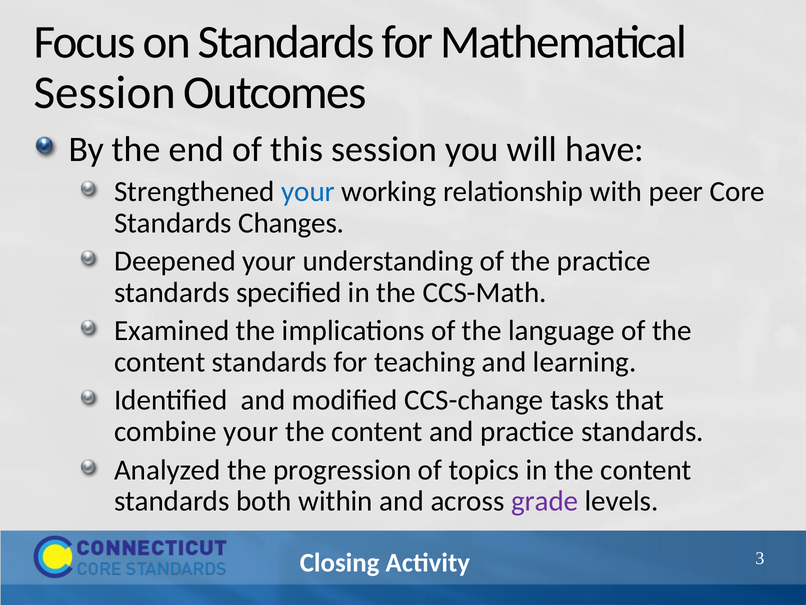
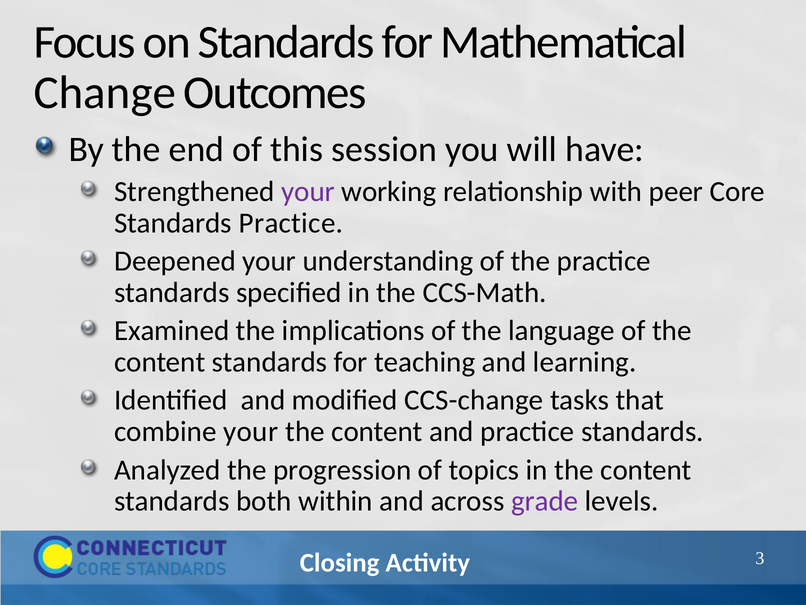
Session at (105, 93): Session -> Change
your at (308, 191) colour: blue -> purple
Standards Changes: Changes -> Practice
